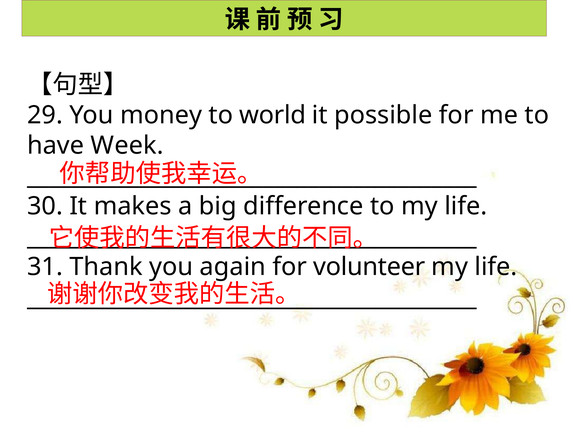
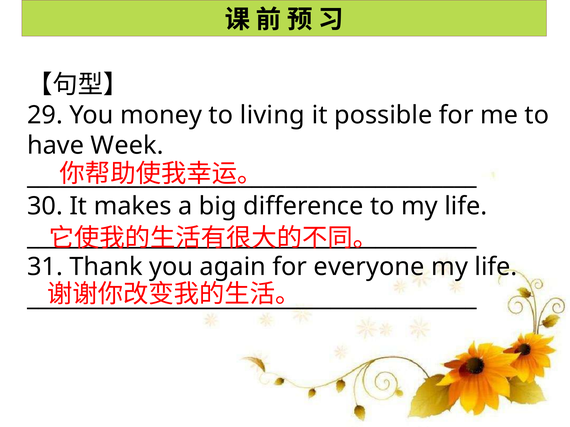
world: world -> living
volunteer: volunteer -> everyone
